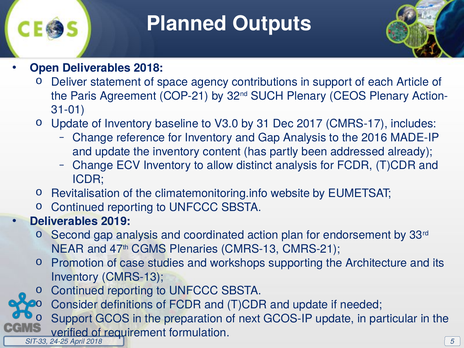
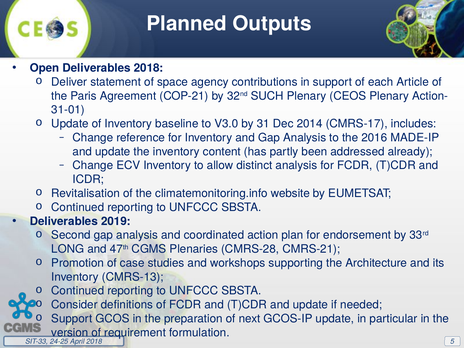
2017: 2017 -> 2014
NEAR: NEAR -> LONG
Plenaries CMRS-13: CMRS-13 -> CMRS-28
verified: verified -> version
